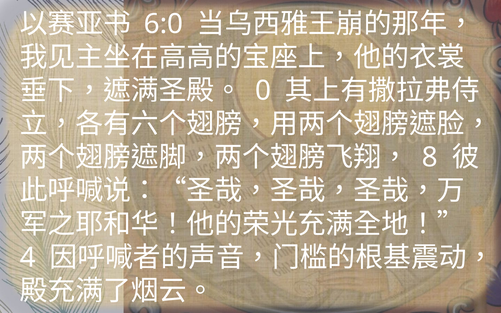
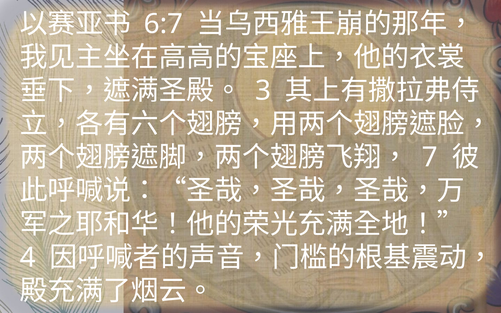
6:0: 6:0 -> 6:7
0: 0 -> 3
8: 8 -> 7
